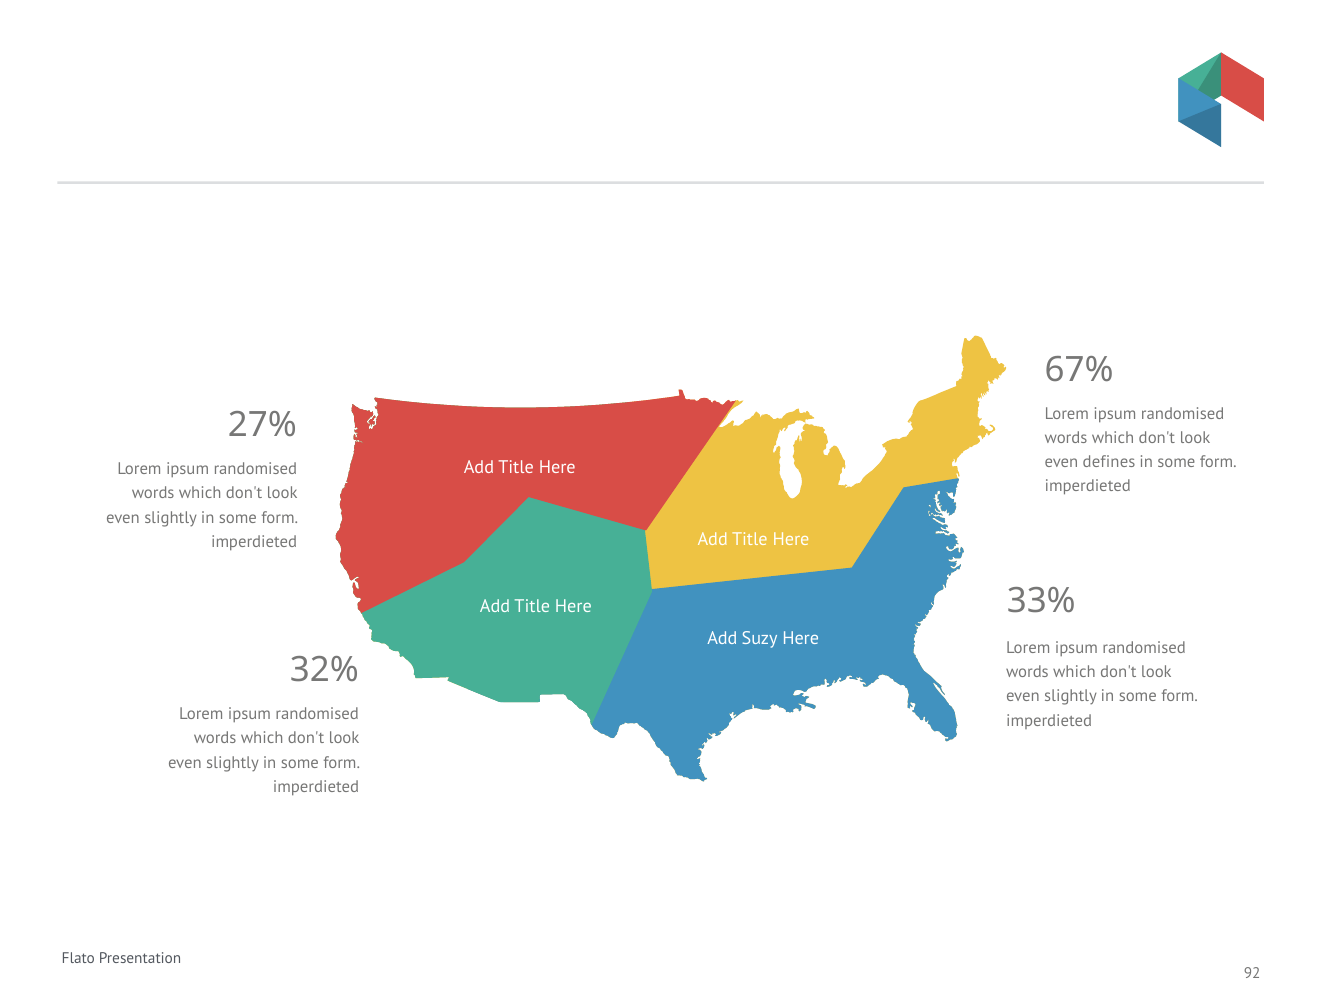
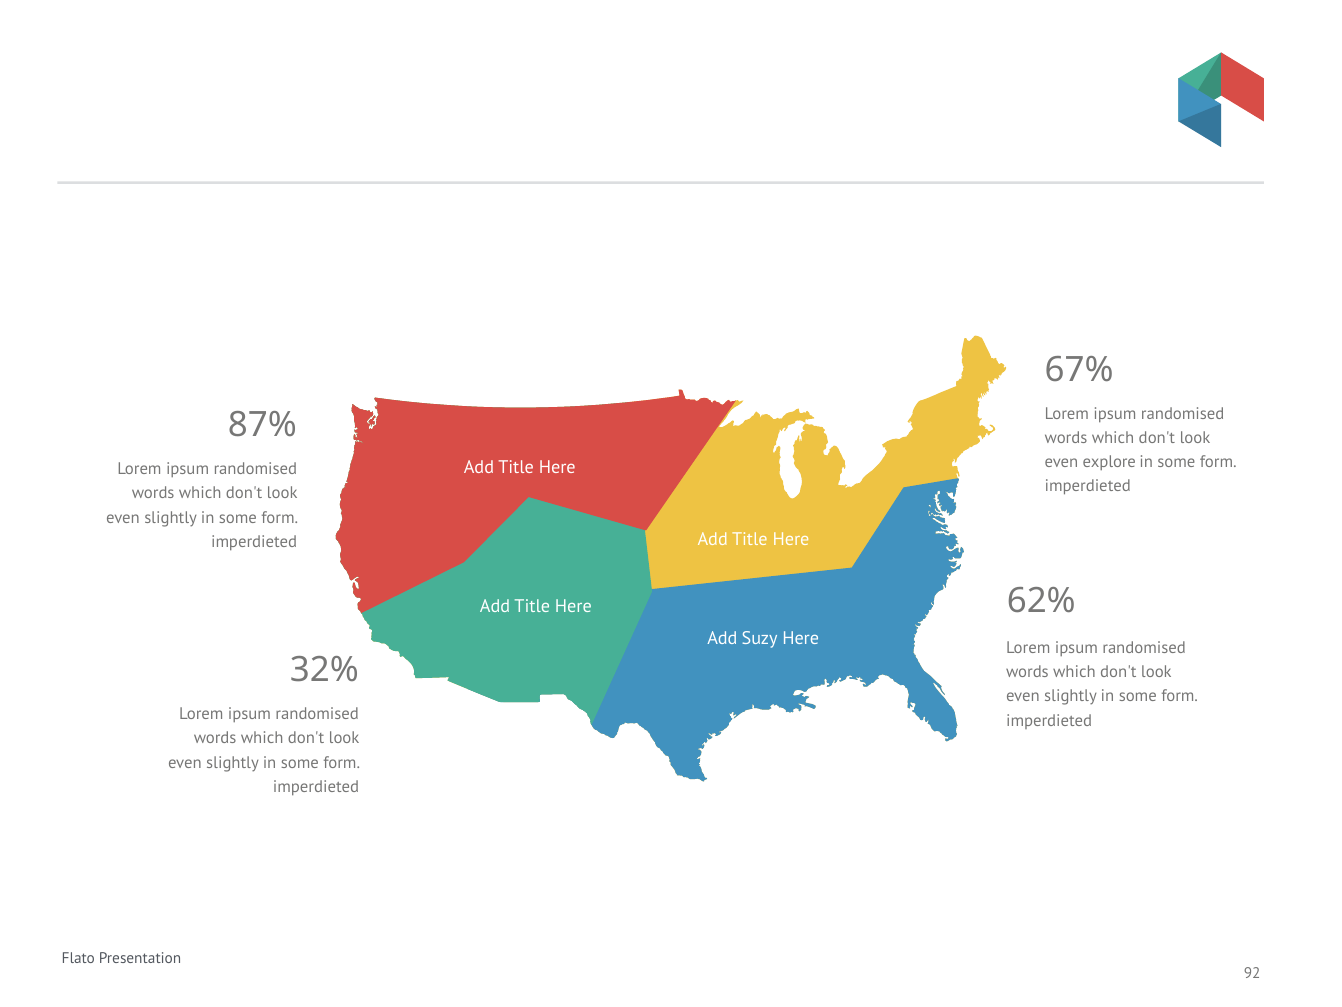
27%: 27% -> 87%
defines: defines -> explore
33%: 33% -> 62%
